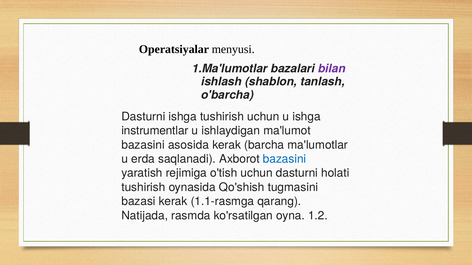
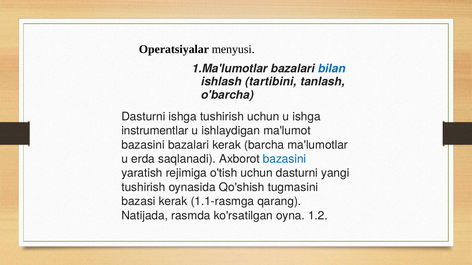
bilan colour: purple -> blue
shablon: shablon -> tartibini
bazasini asosida: asosida -> bazalari
holati: holati -> yangi
